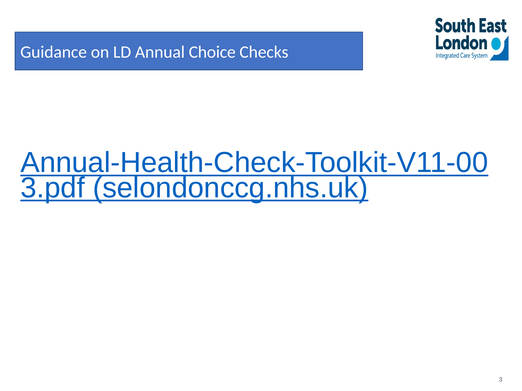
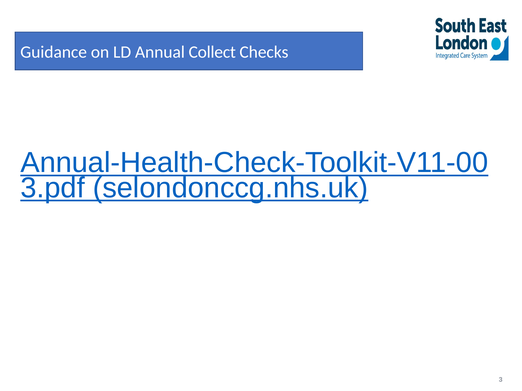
Choice: Choice -> Collect
